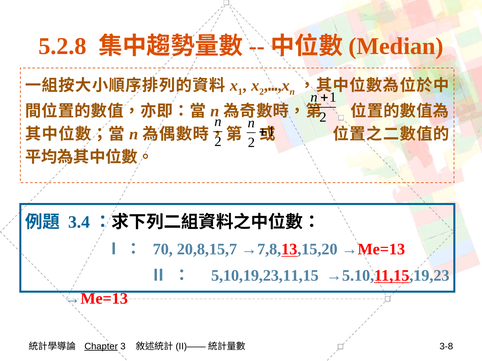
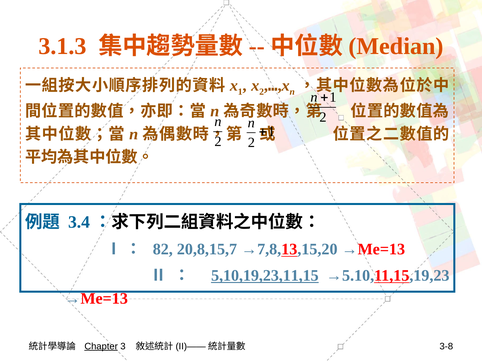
5.2.8: 5.2.8 -> 3.1.3
70: 70 -> 82
5,10,19,23,11,15 underline: none -> present
